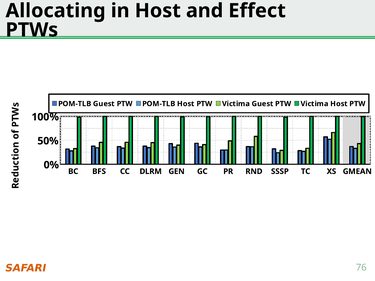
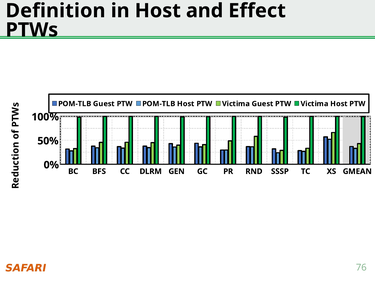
Allocating: Allocating -> Definition
